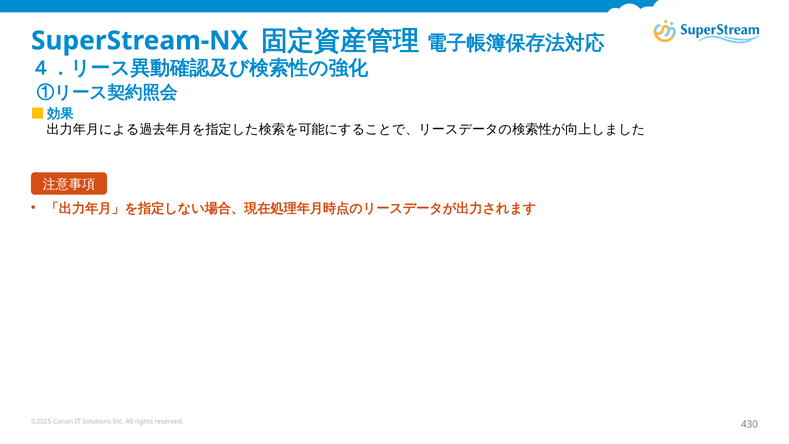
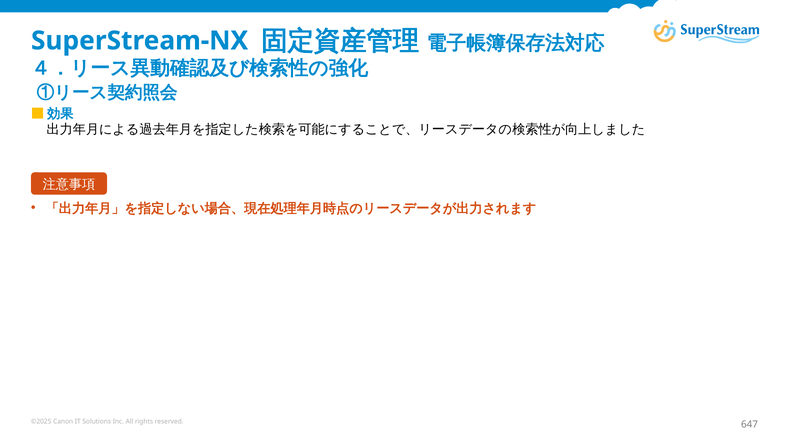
430: 430 -> 647
